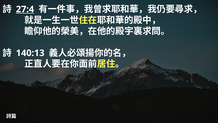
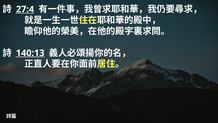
140:13 underline: none -> present
